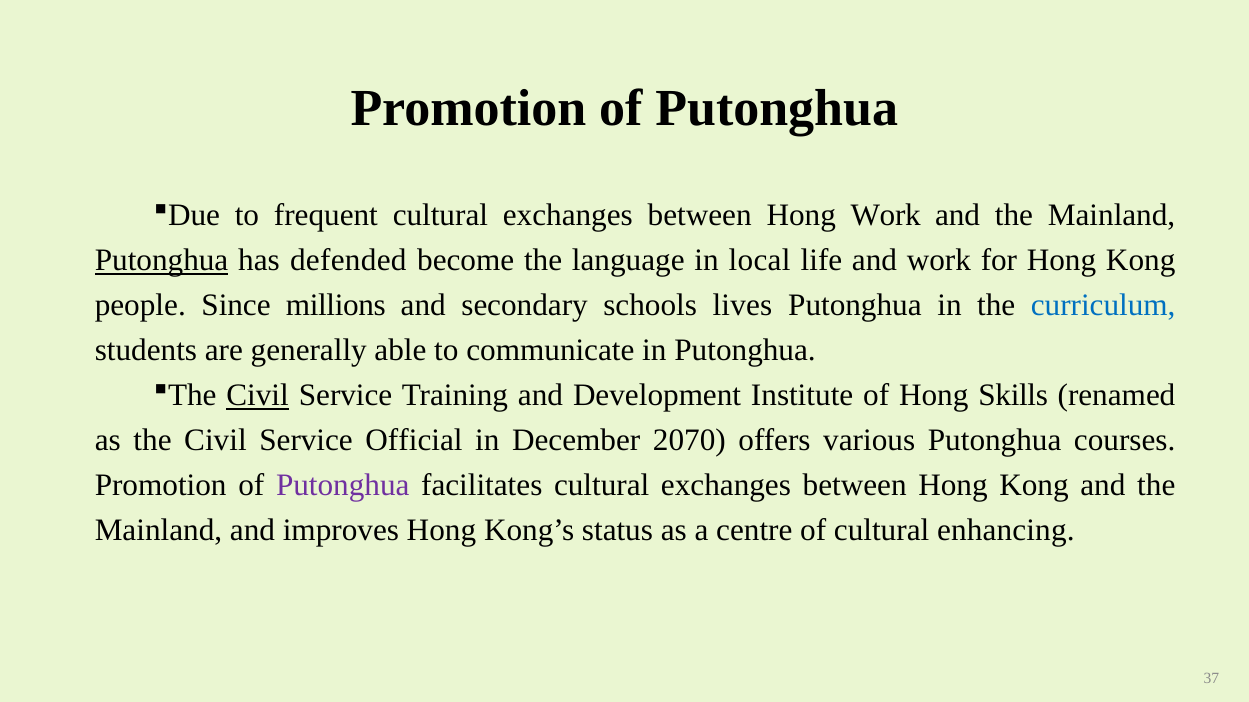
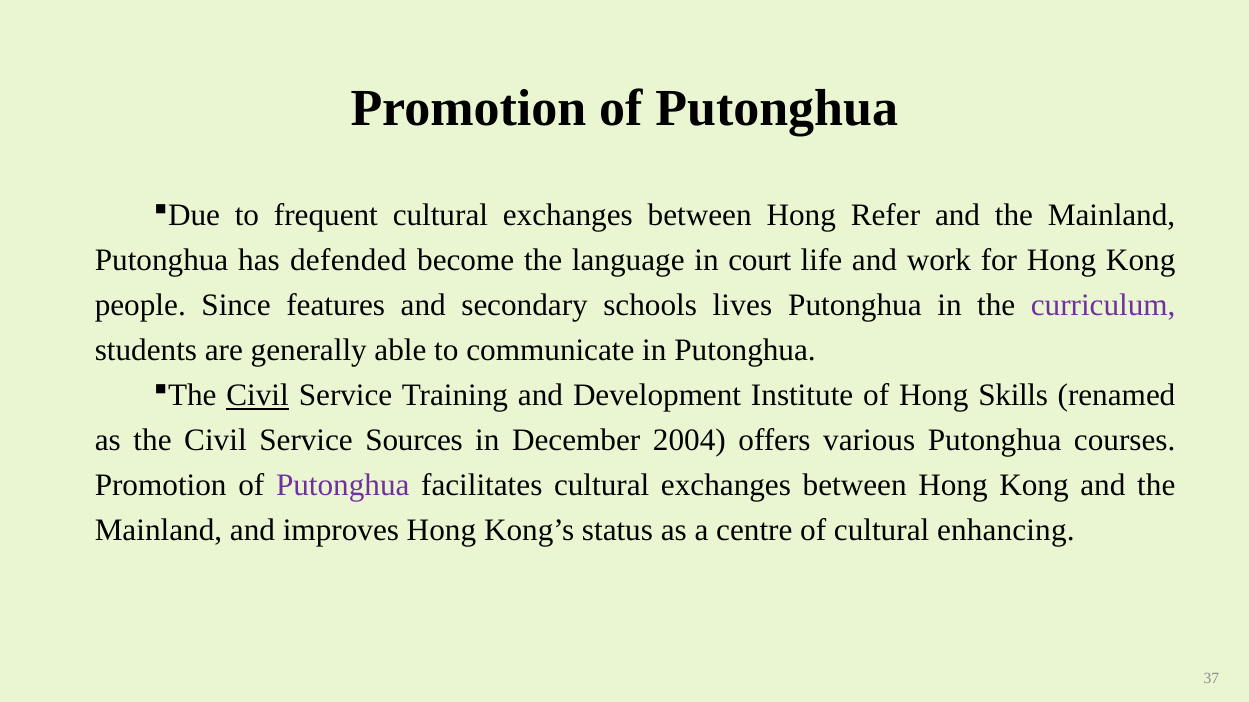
Hong Work: Work -> Refer
Putonghua at (162, 261) underline: present -> none
local: local -> court
millions: millions -> features
curriculum colour: blue -> purple
Official: Official -> Sources
2070: 2070 -> 2004
